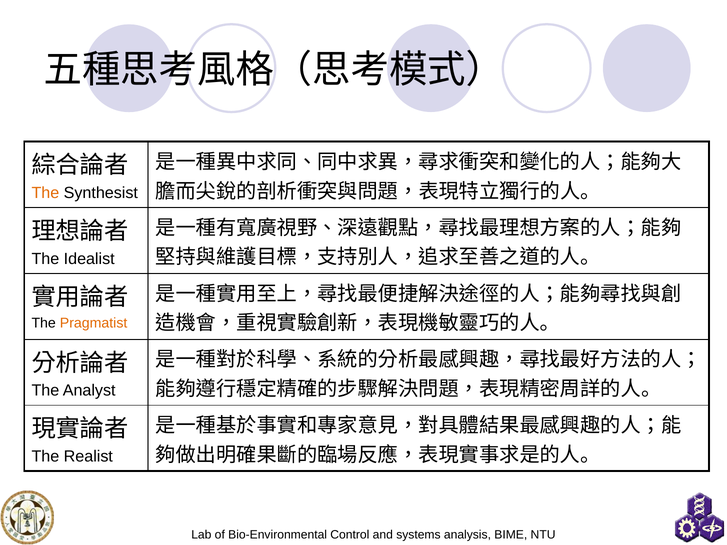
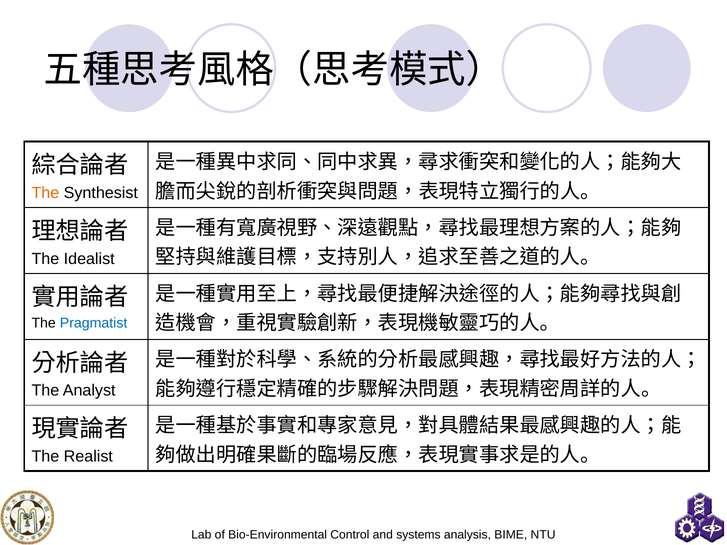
Pragmatist colour: orange -> blue
